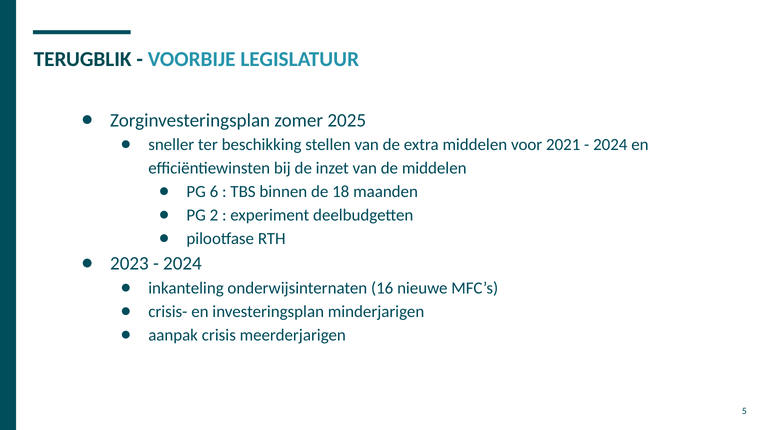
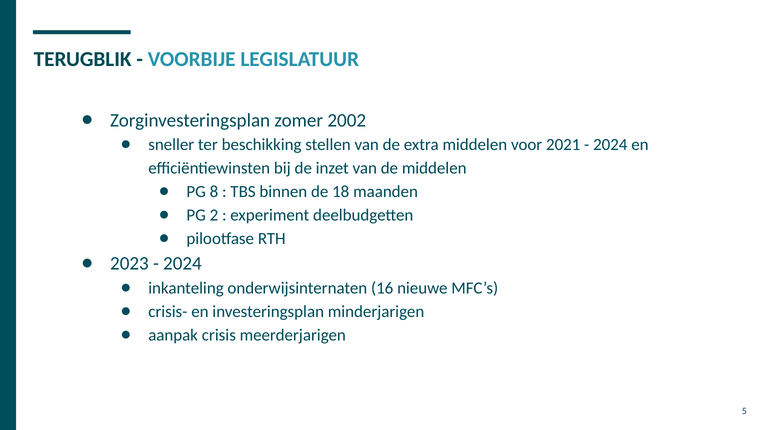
2025: 2025 -> 2002
6: 6 -> 8
